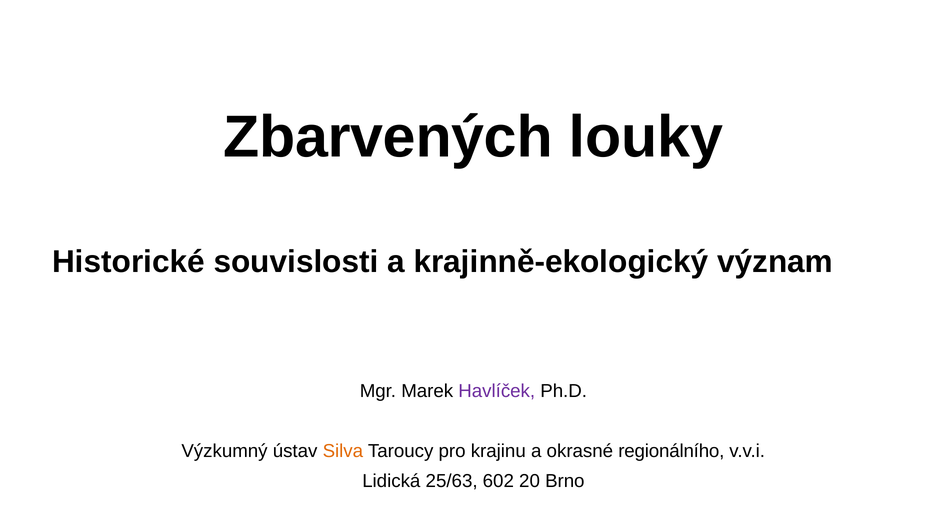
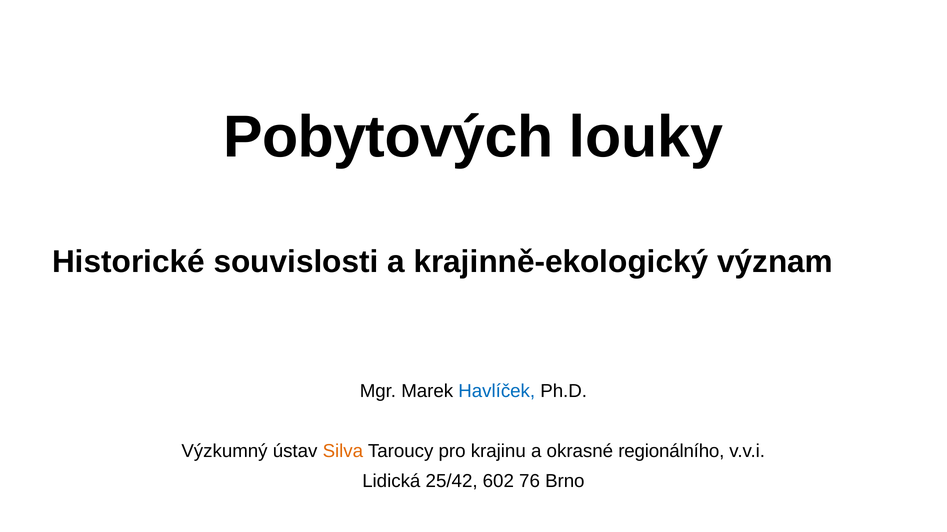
Zbarvených: Zbarvených -> Pobytových
Havlíček colour: purple -> blue
25/63: 25/63 -> 25/42
20: 20 -> 76
